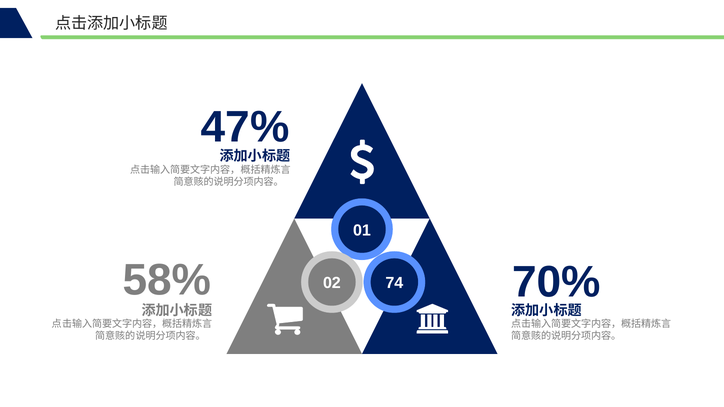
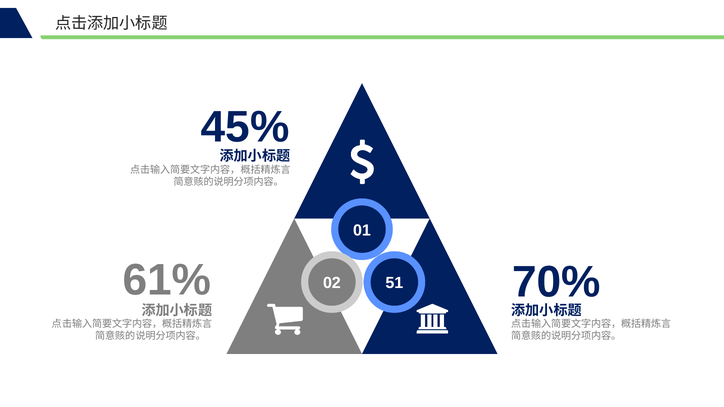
47%: 47% -> 45%
58%: 58% -> 61%
74: 74 -> 51
